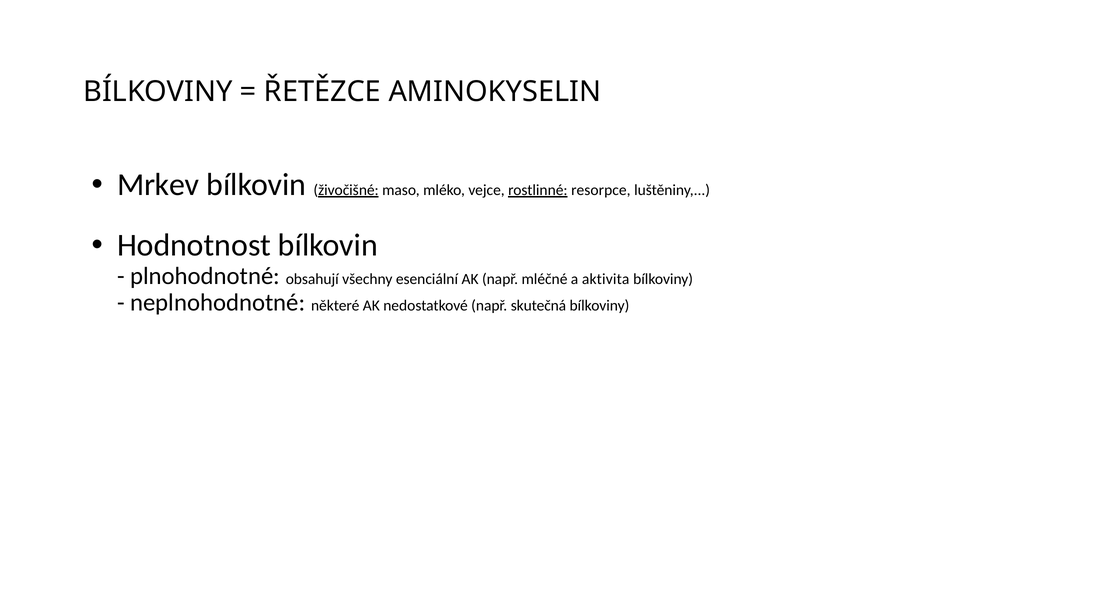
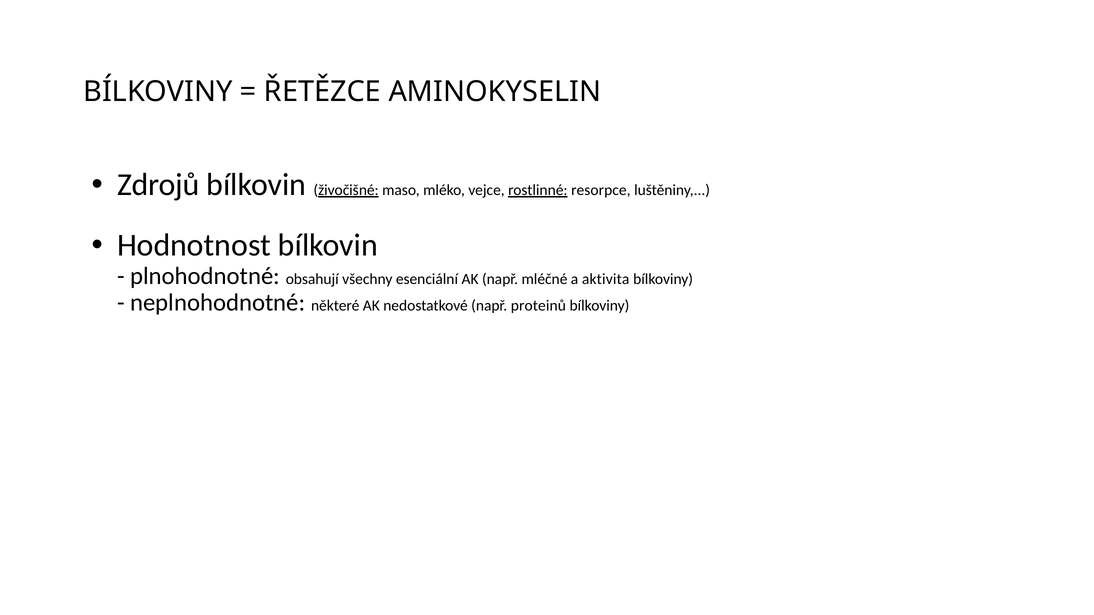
Mrkev: Mrkev -> Zdrojů
skutečná: skutečná -> proteinů
